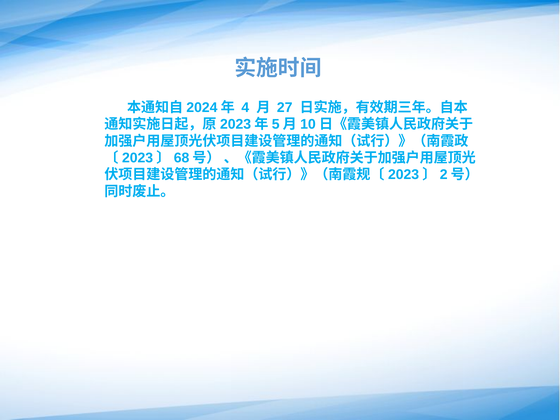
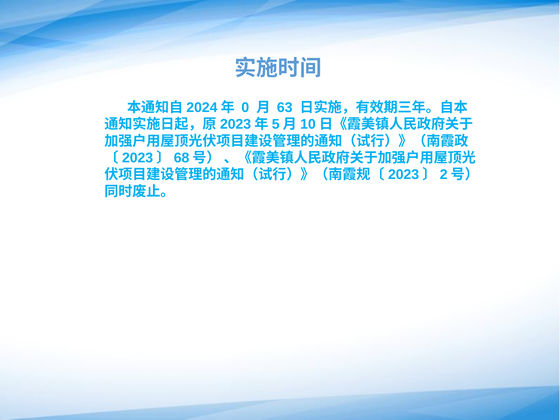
4: 4 -> 0
27: 27 -> 63
